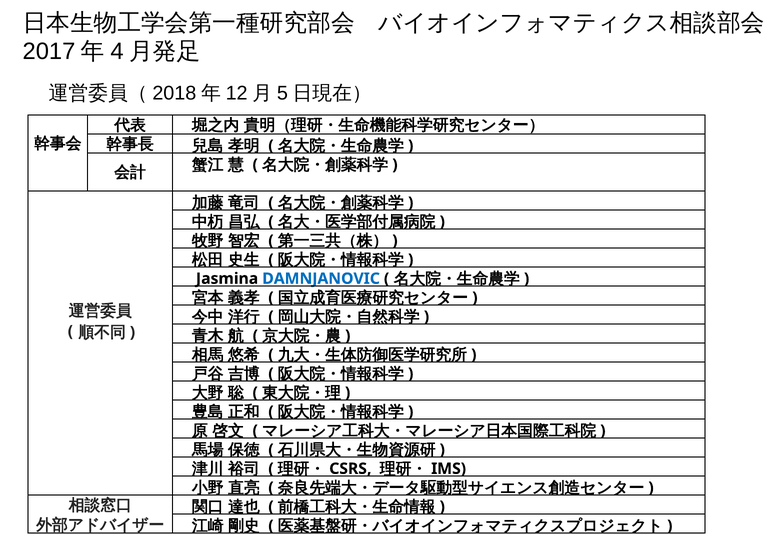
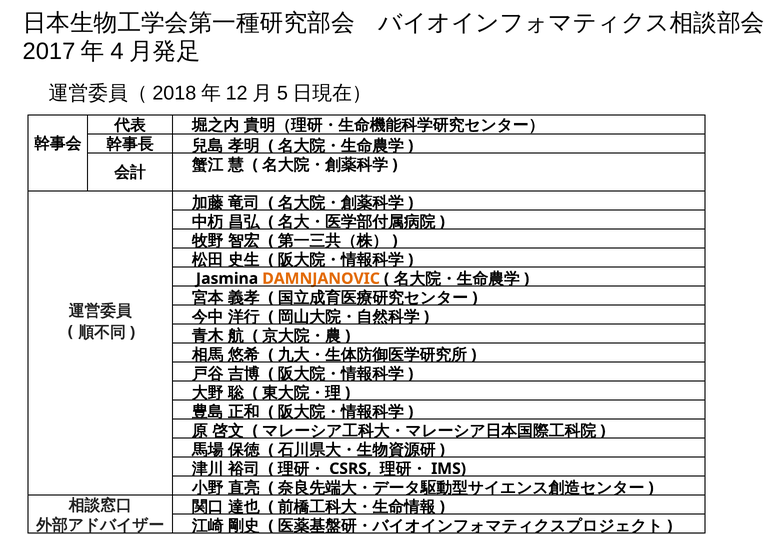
DAMNJANOVIC colour: blue -> orange
